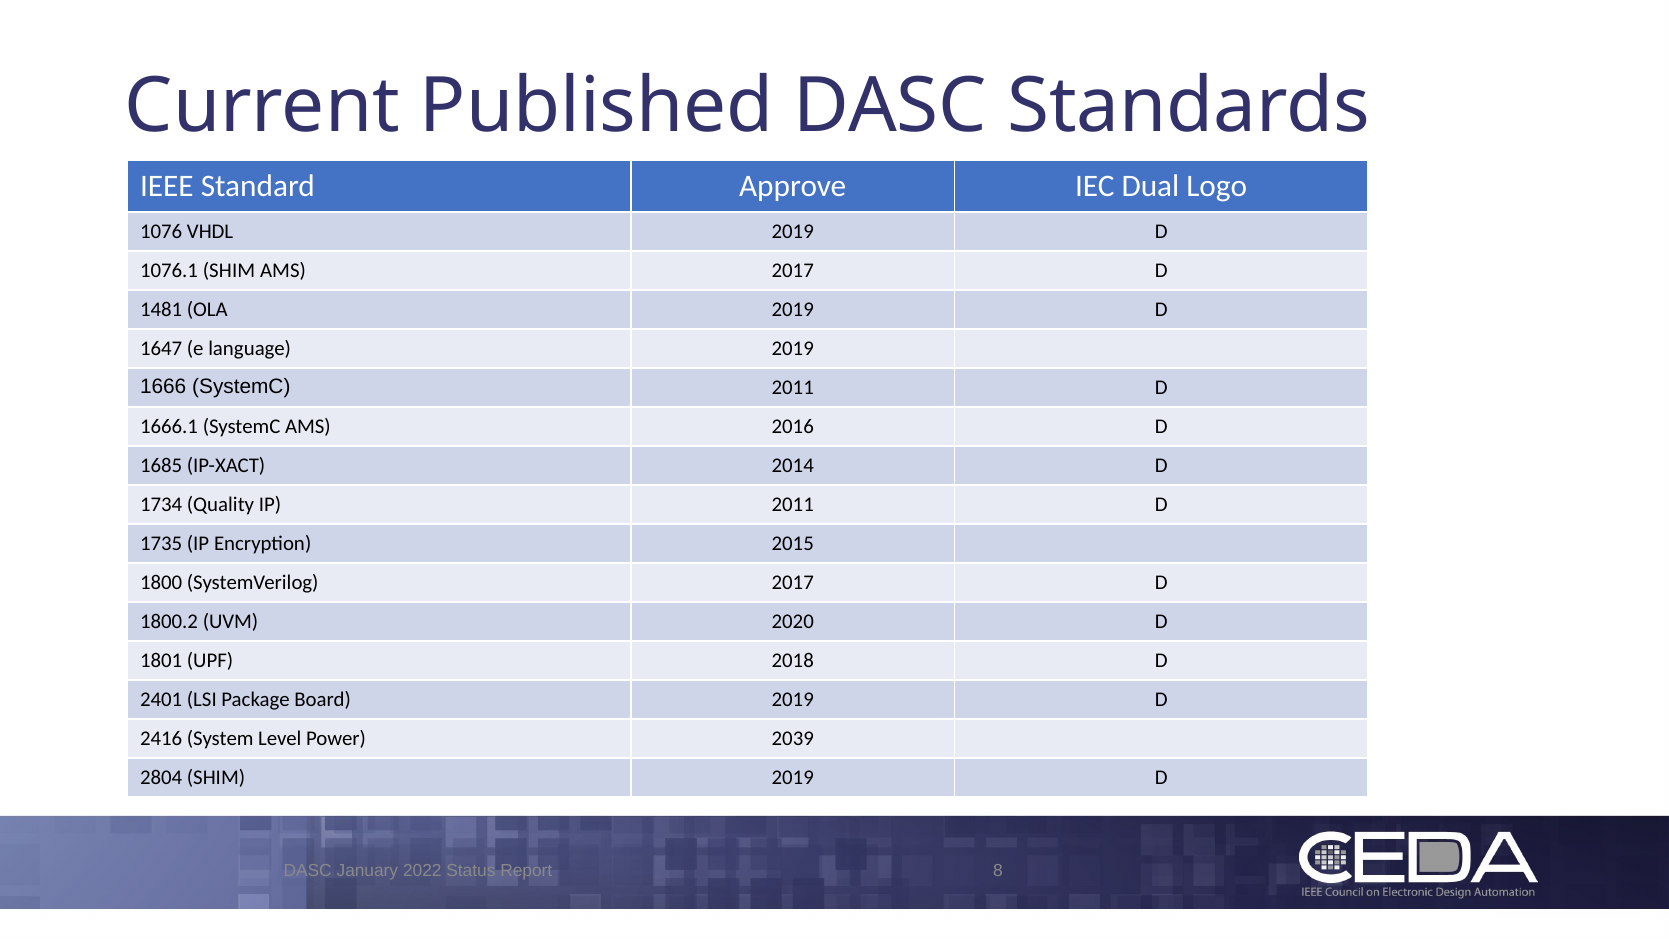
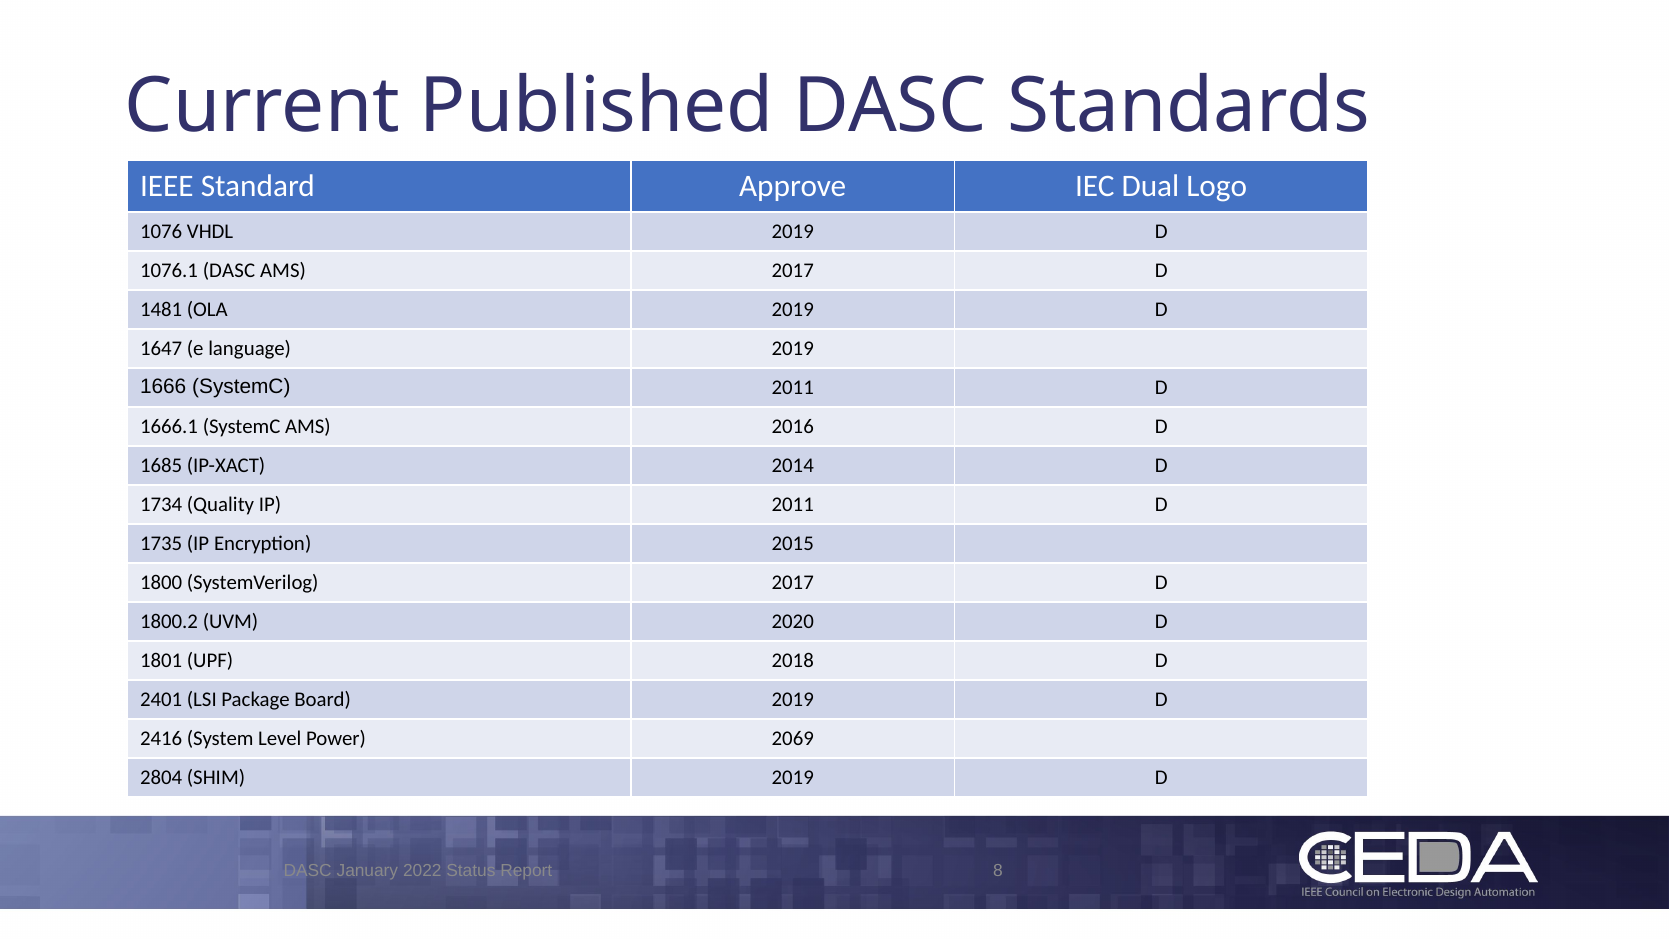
1076.1 SHIM: SHIM -> DASC
2039: 2039 -> 2069
